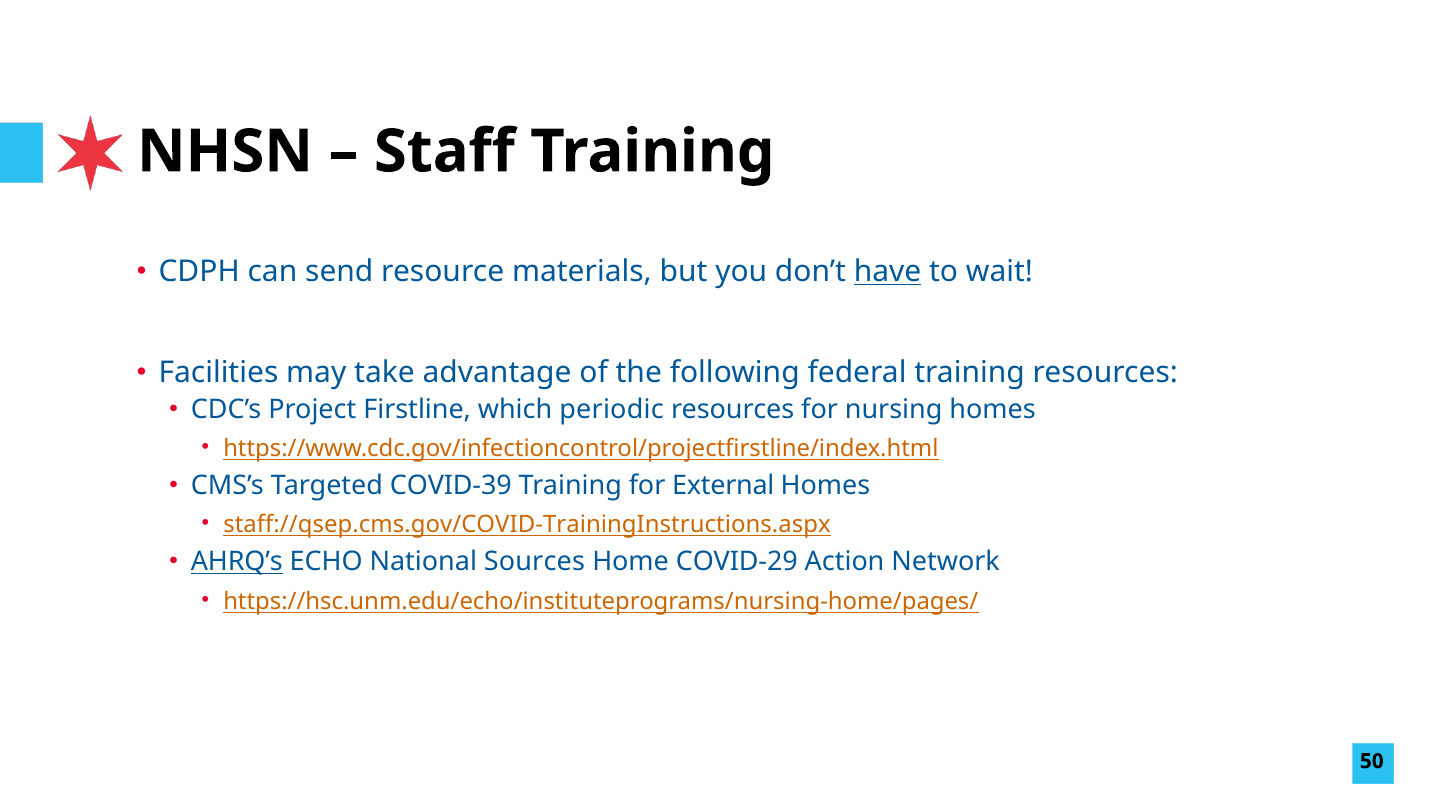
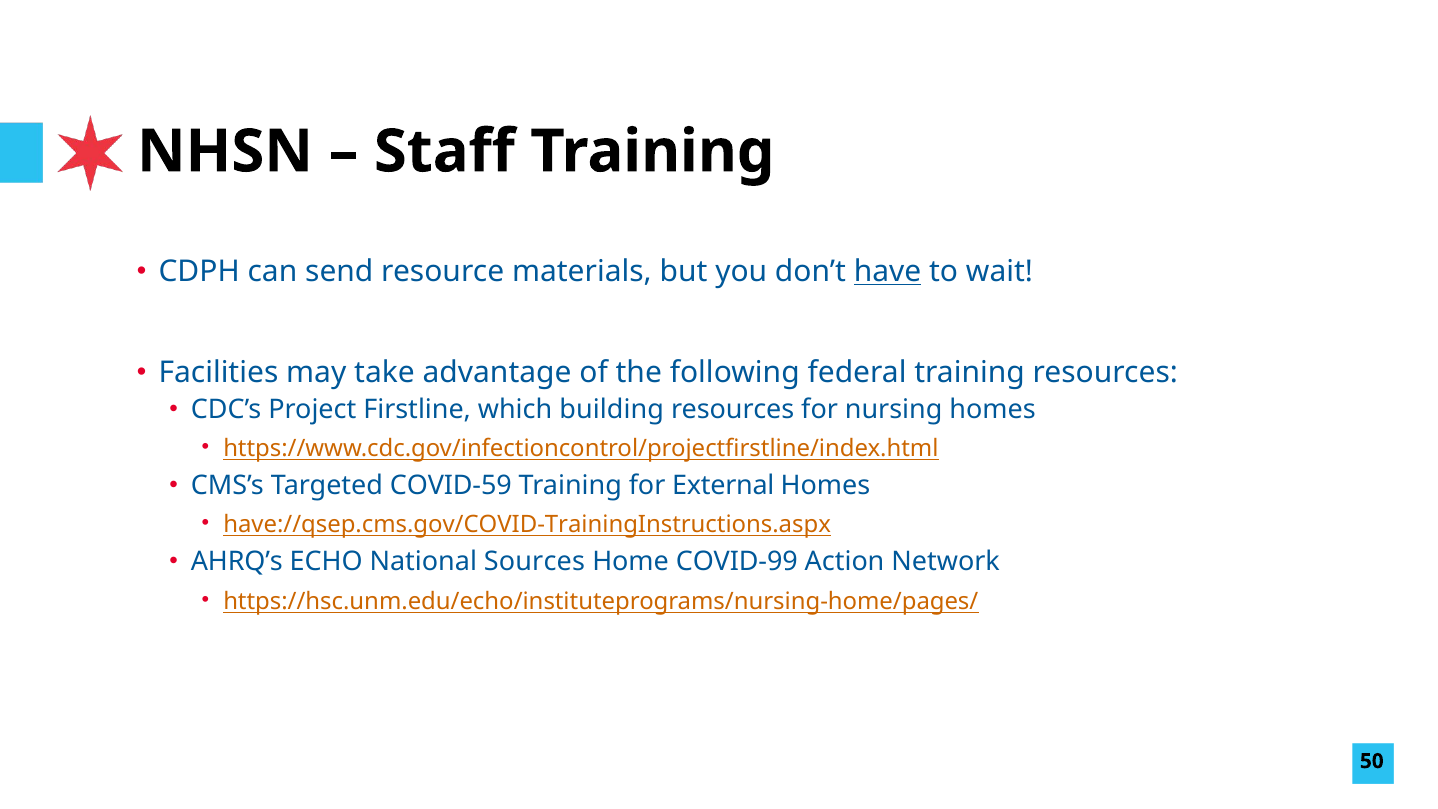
periodic: periodic -> building
COVID-39: COVID-39 -> COVID-59
staff://qsep.cms.gov/COVID-TrainingInstructions.aspx: staff://qsep.cms.gov/COVID-TrainingInstructions.aspx -> have://qsep.cms.gov/COVID-TrainingInstructions.aspx
AHRQ’s underline: present -> none
COVID-29: COVID-29 -> COVID-99
